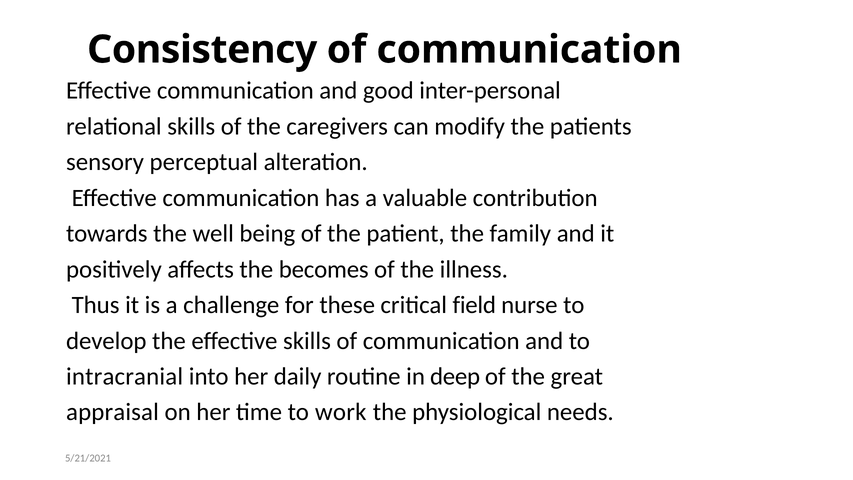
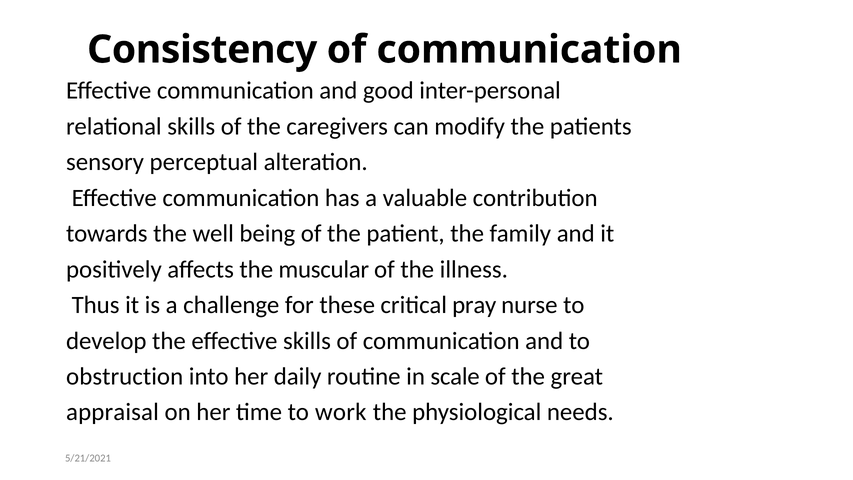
becomes: becomes -> muscular
field: field -> pray
intracranial: intracranial -> obstruction
deep: deep -> scale
